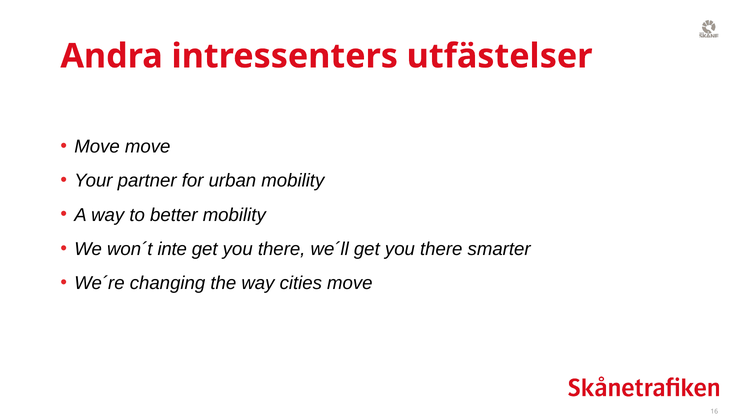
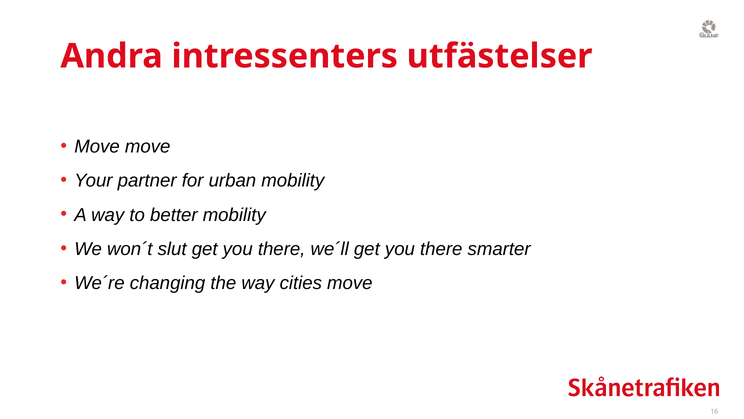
inte: inte -> slut
